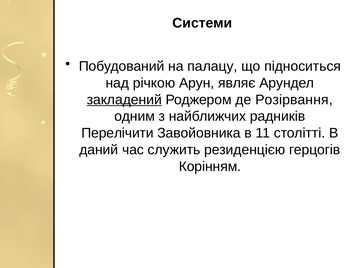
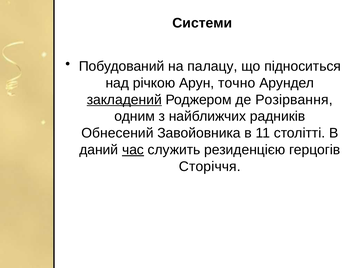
являє: являє -> точно
Перелічити: Перелічити -> Обнесений
час underline: none -> present
Корінням: Корінням -> Сторіччя
